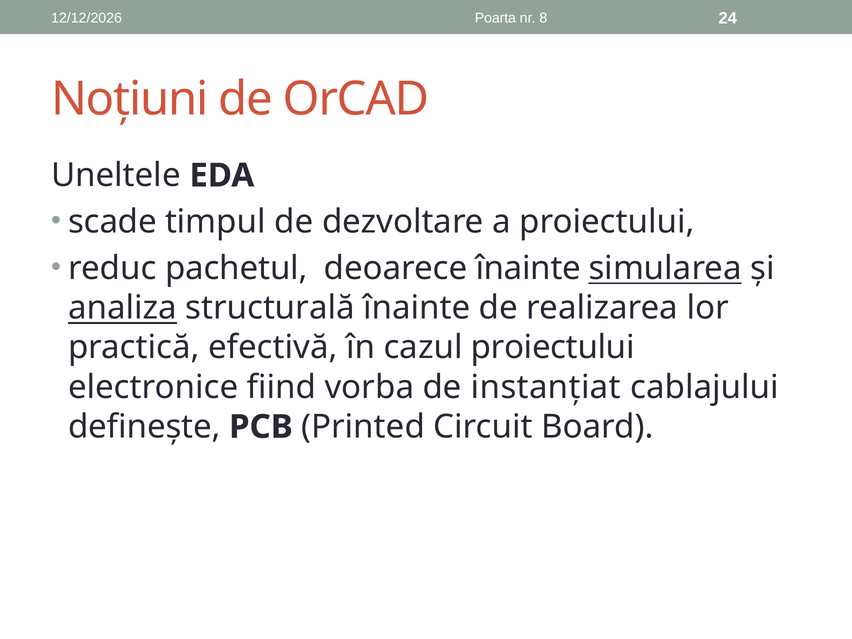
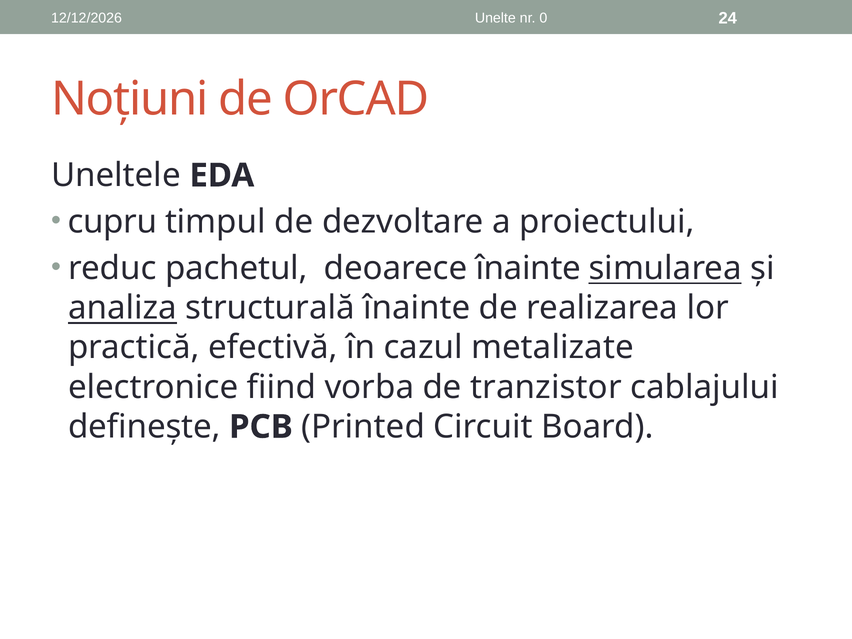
Poarta: Poarta -> Unelte
8: 8 -> 0
scade: scade -> cupru
cazul proiectului: proiectului -> metalizate
instanțiat: instanțiat -> tranzistor
